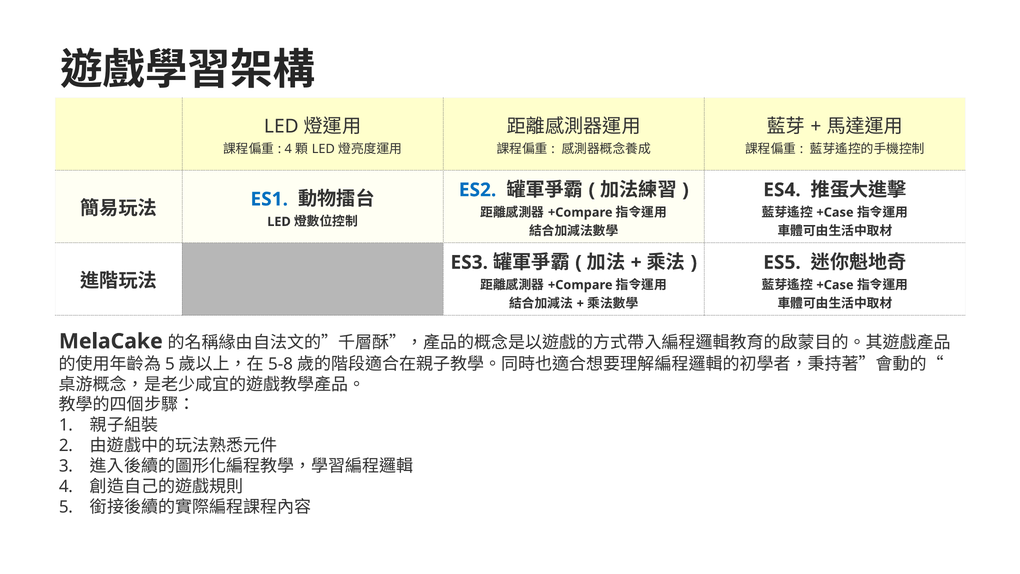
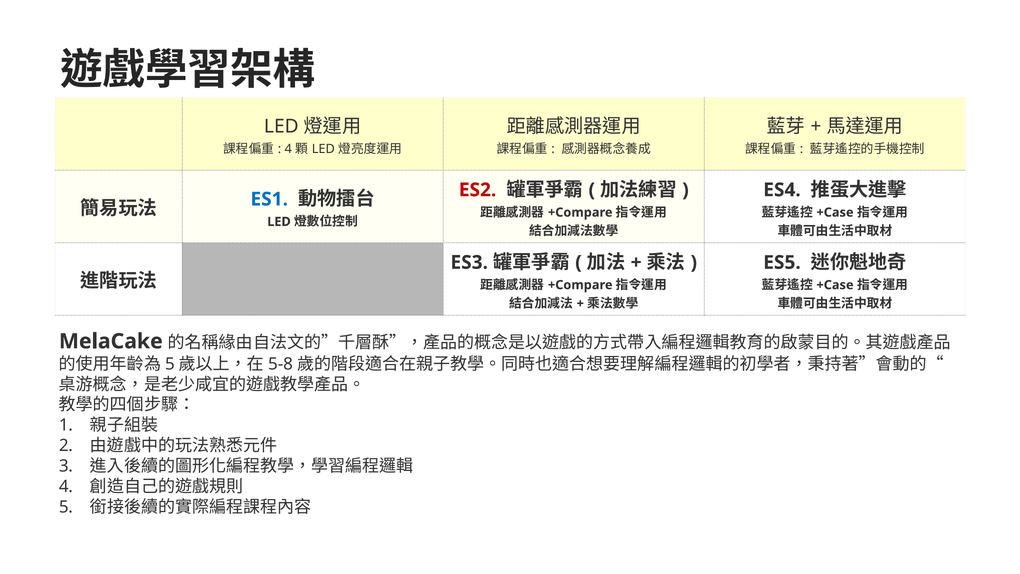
ES2 colour: blue -> red
